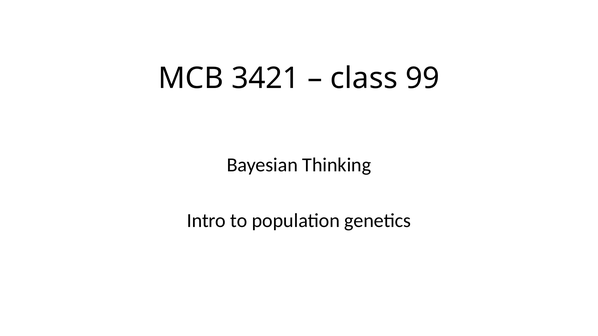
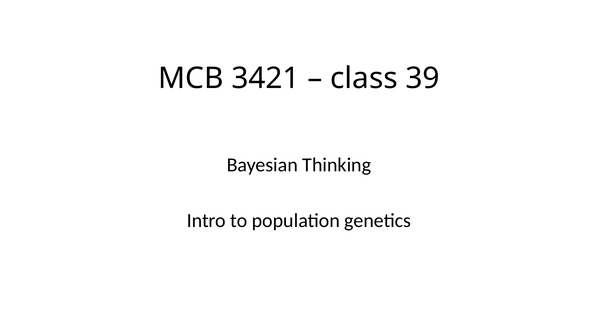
99: 99 -> 39
